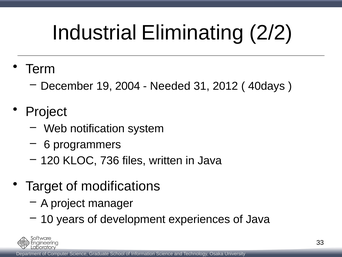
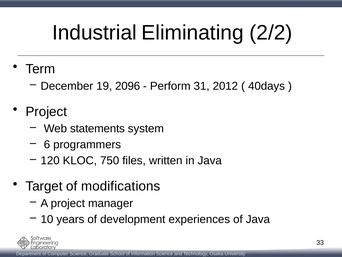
2004: 2004 -> 2096
Needed: Needed -> Perform
notification: notification -> statements
736: 736 -> 750
